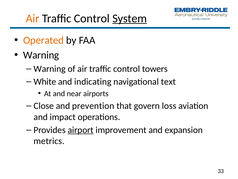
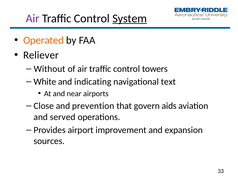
Air at (33, 18) colour: orange -> purple
Warning at (41, 55): Warning -> Reliever
Warning at (50, 69): Warning -> Without
loss: loss -> aids
impact: impact -> served
airport underline: present -> none
metrics: metrics -> sources
